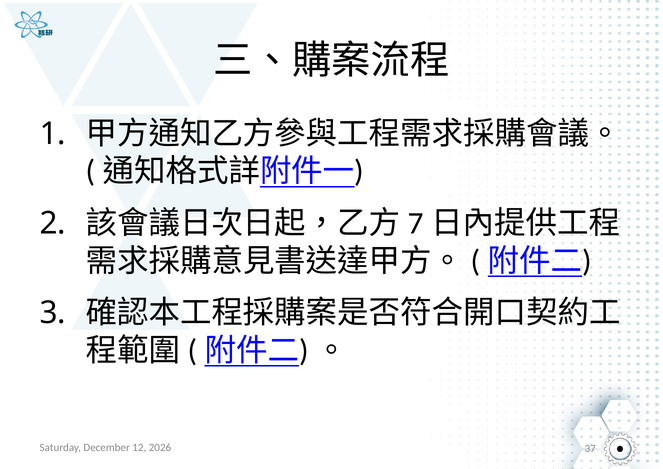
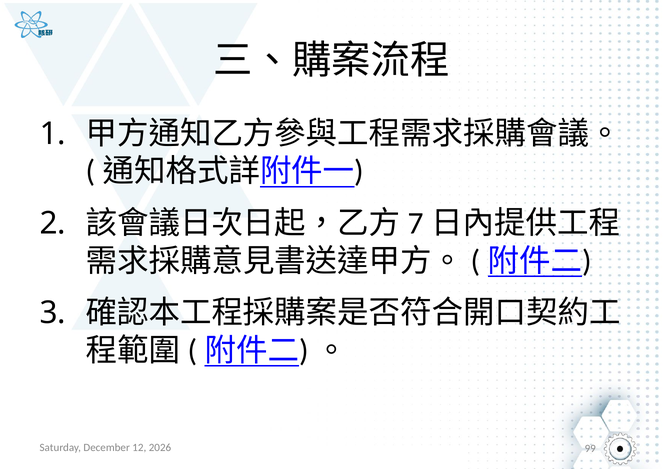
37: 37 -> 99
